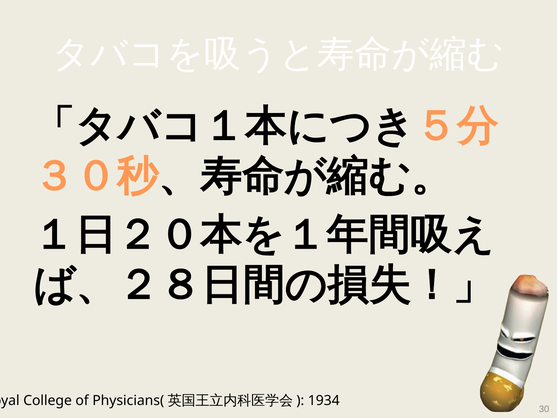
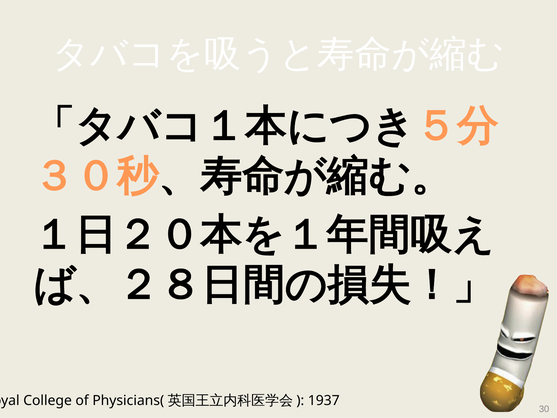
1934: 1934 -> 1937
